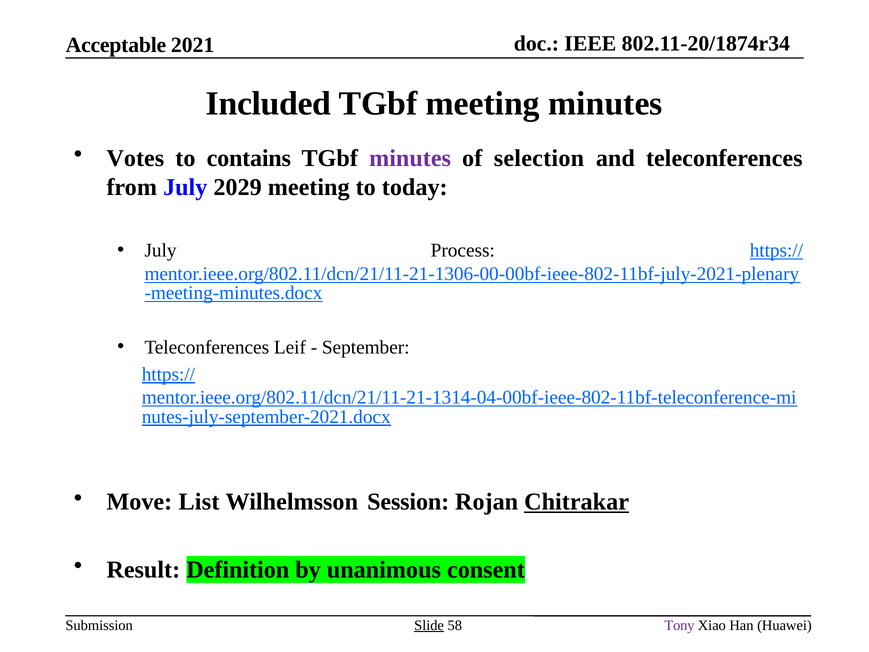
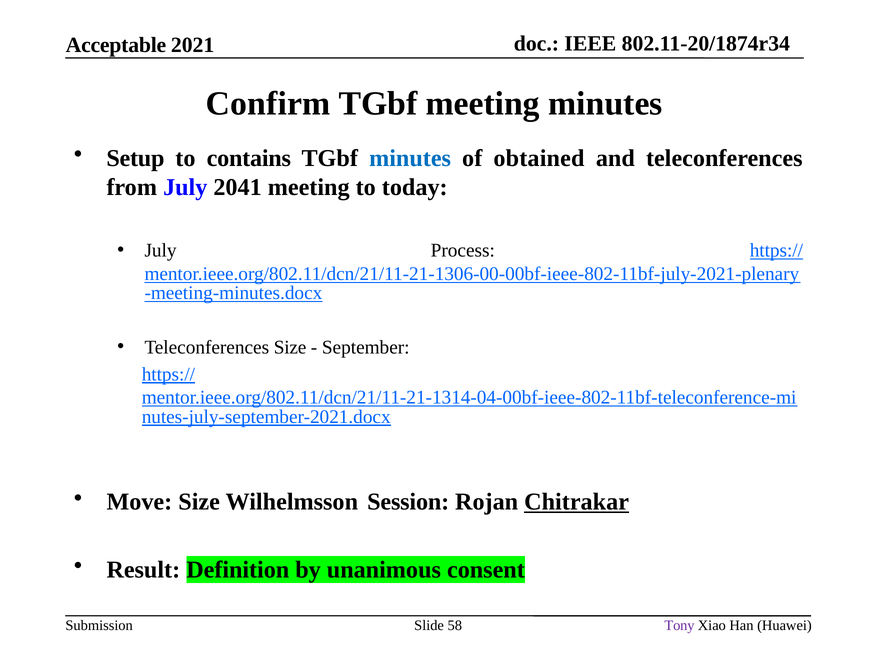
Included: Included -> Confirm
Votes: Votes -> Setup
minutes at (410, 158) colour: purple -> blue
selection: selection -> obtained
2029: 2029 -> 2041
Teleconferences Leif: Leif -> Size
Move List: List -> Size
Slide underline: present -> none
